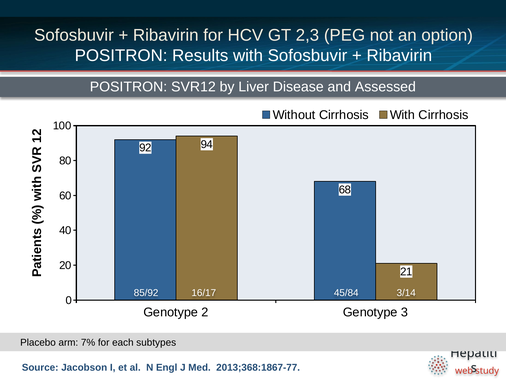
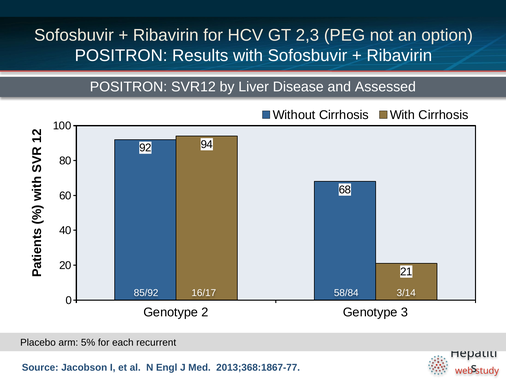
45/84: 45/84 -> 58/84
7%: 7% -> 5%
subtypes: subtypes -> recurrent
